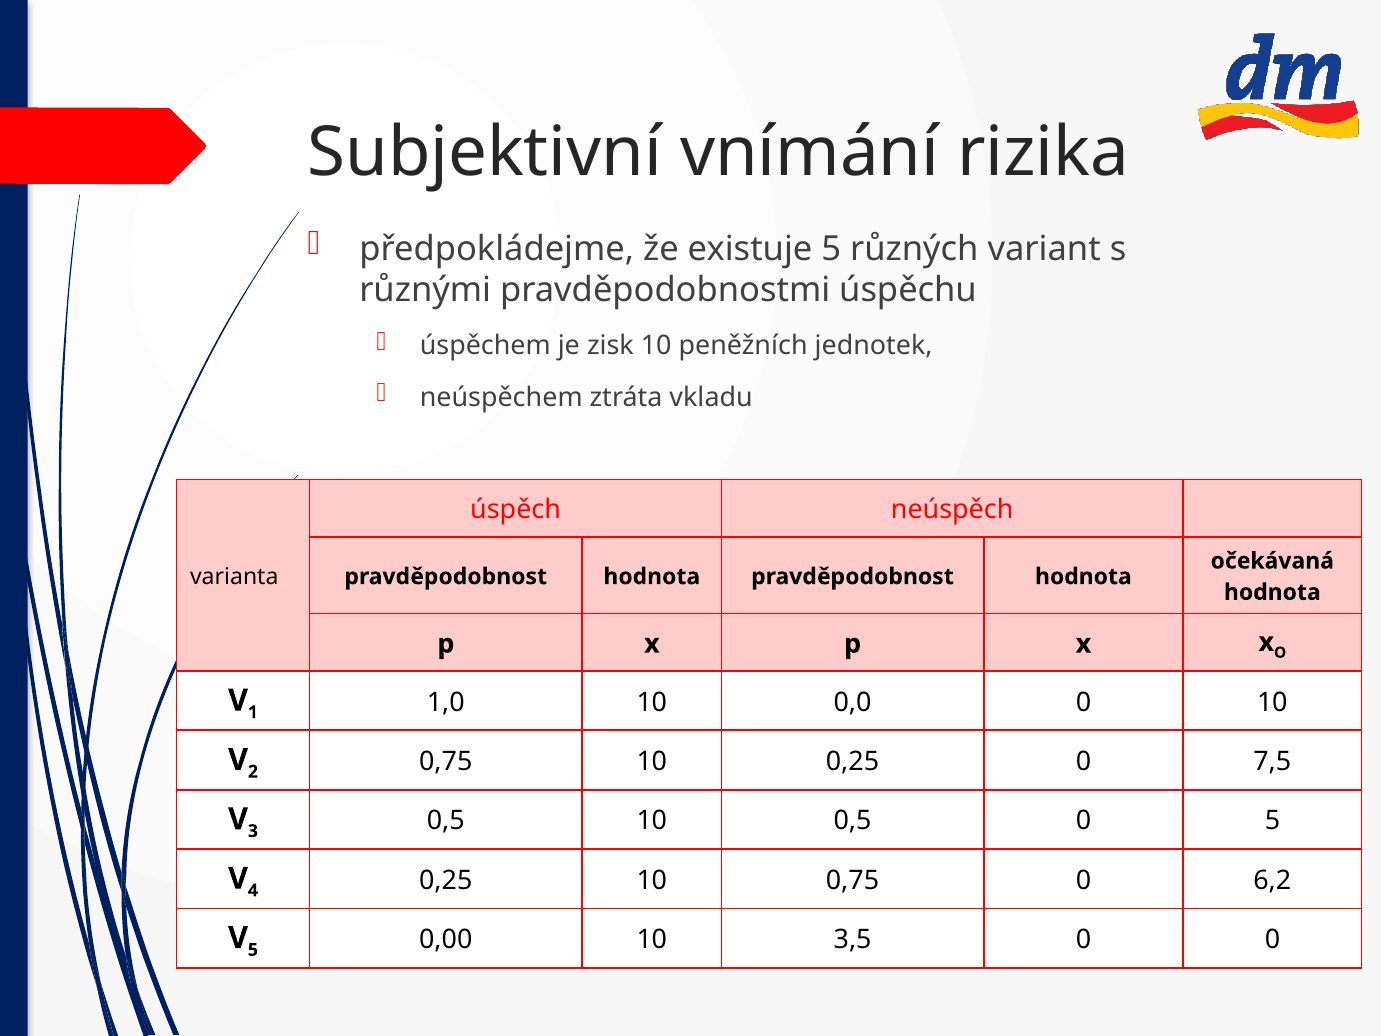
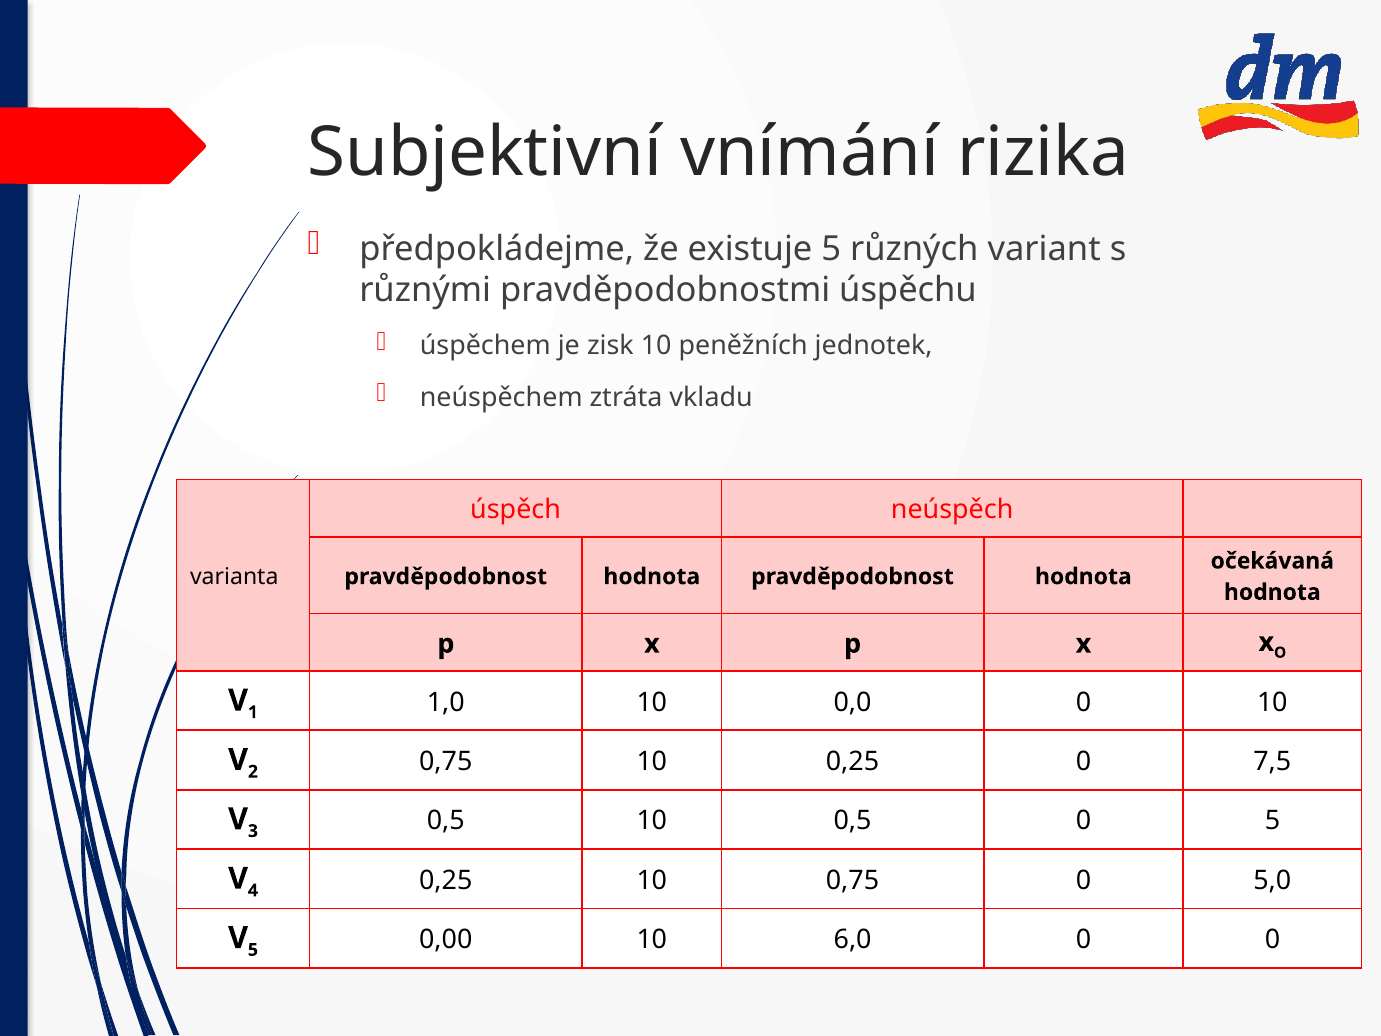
6,2: 6,2 -> 5,0
3,5: 3,5 -> 6,0
